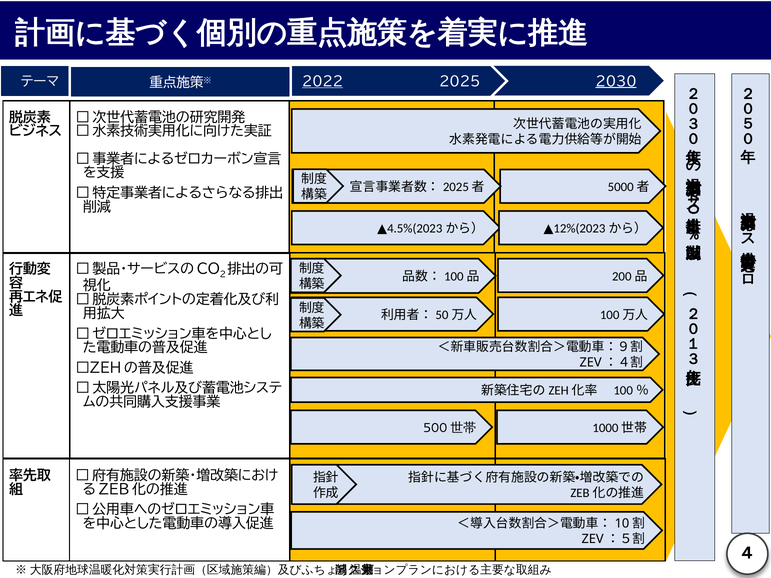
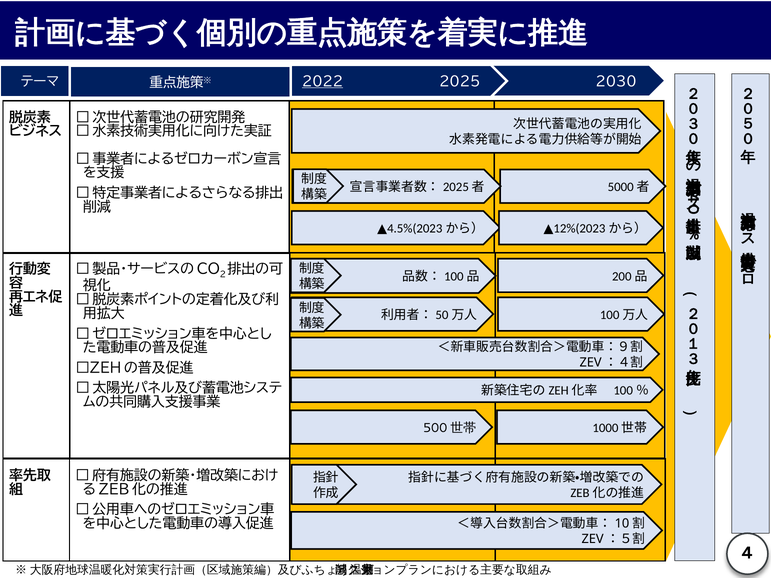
2030 underline: present -> none
